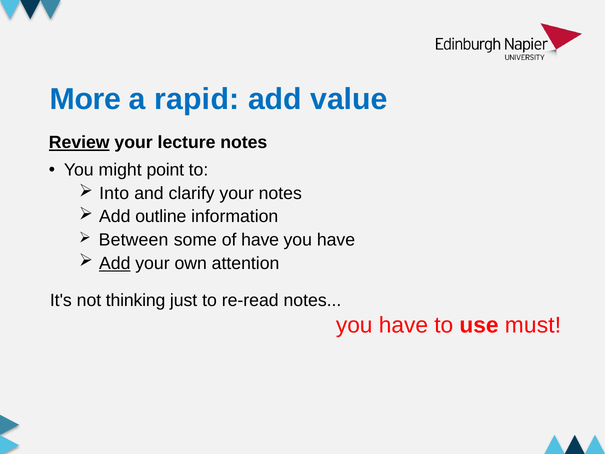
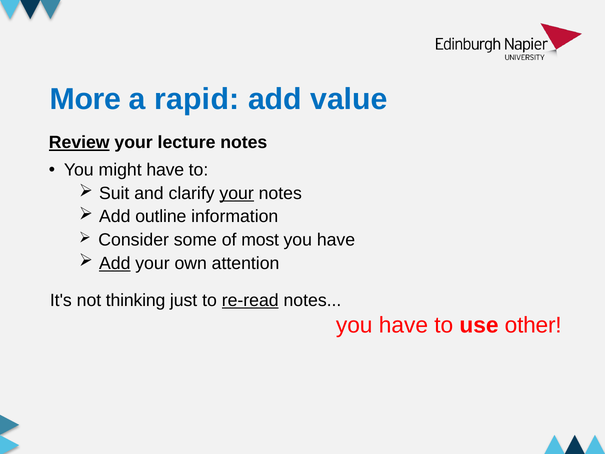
might point: point -> have
Into: Into -> Suit
your at (237, 193) underline: none -> present
Between: Between -> Consider
of have: have -> most
re-read underline: none -> present
must: must -> other
